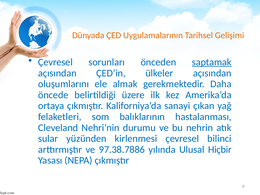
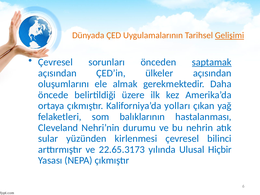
Gelişimi underline: none -> present
sanayi: sanayi -> yolları
97.38.7886: 97.38.7886 -> 22.65.3173
